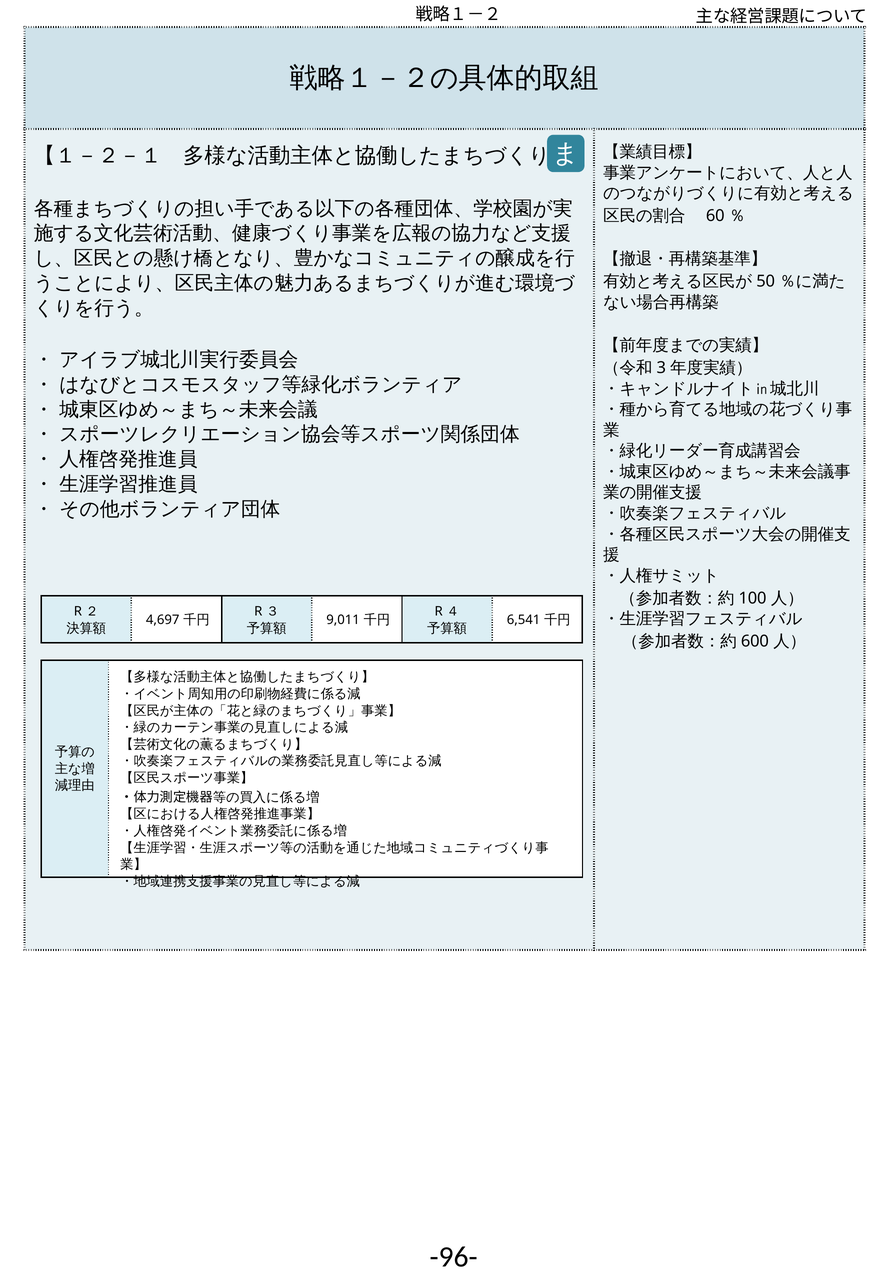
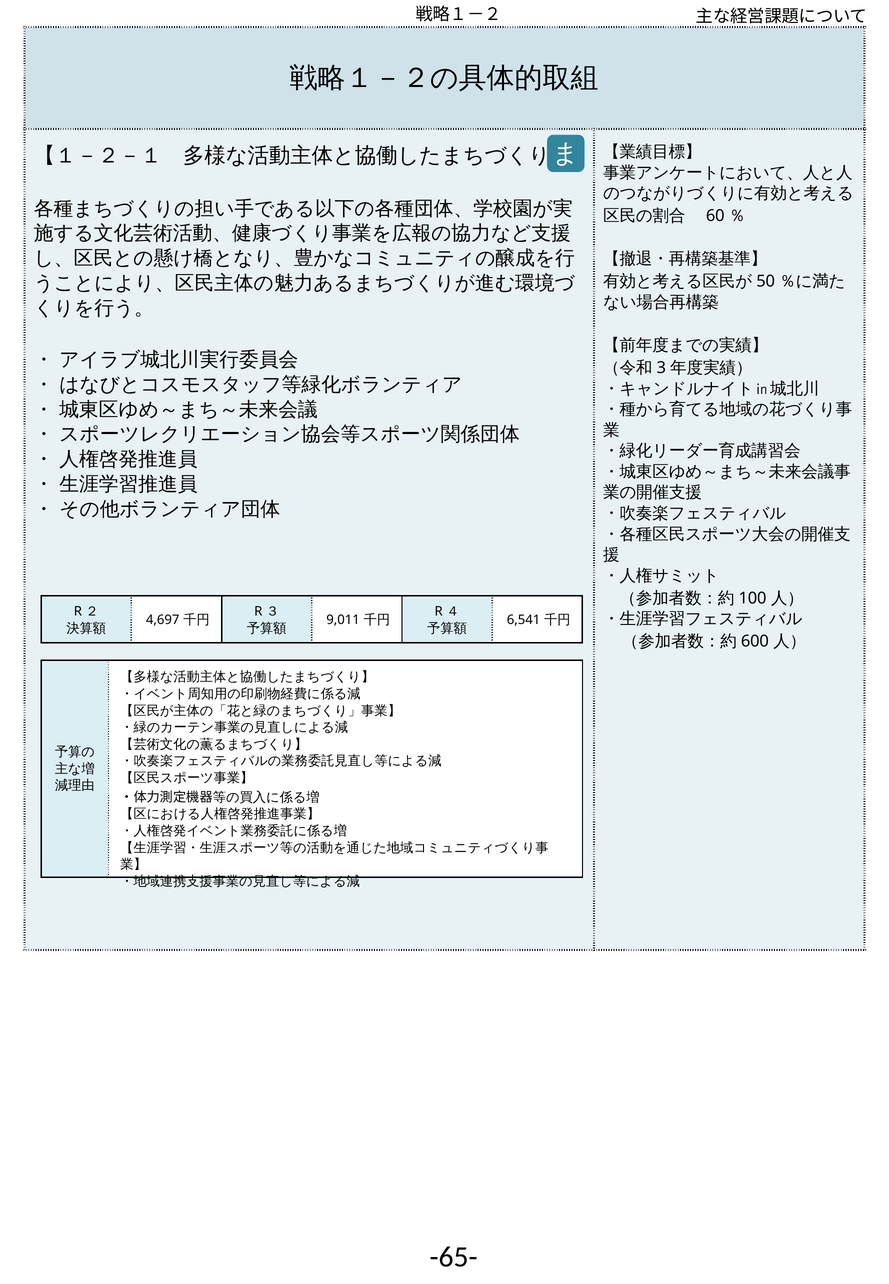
-96-: -96- -> -65-
